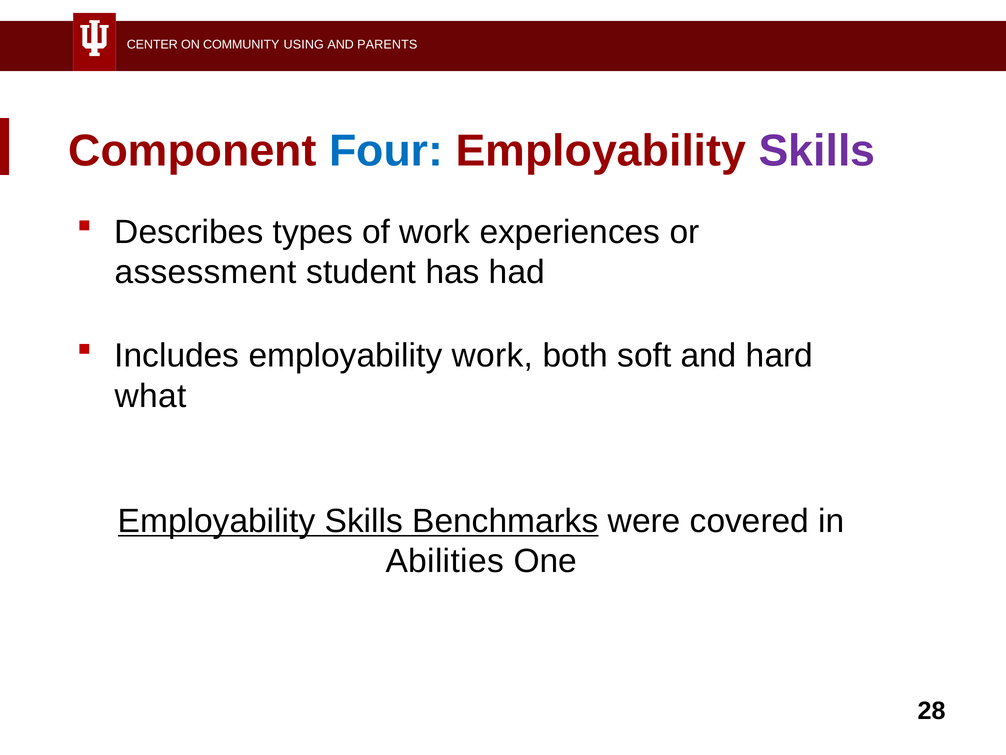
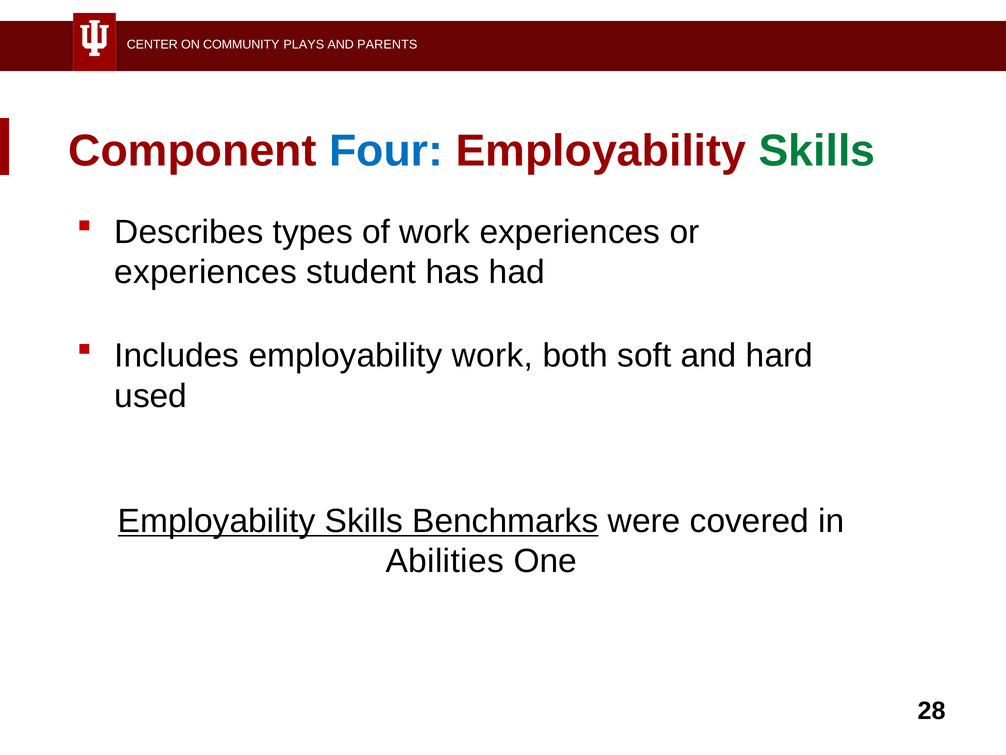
USING: USING -> PLAYS
Skills at (817, 151) colour: purple -> green
assessment at (206, 272): assessment -> experiences
what: what -> used
